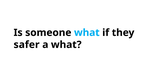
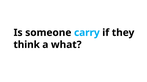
someone what: what -> carry
safer: safer -> think
